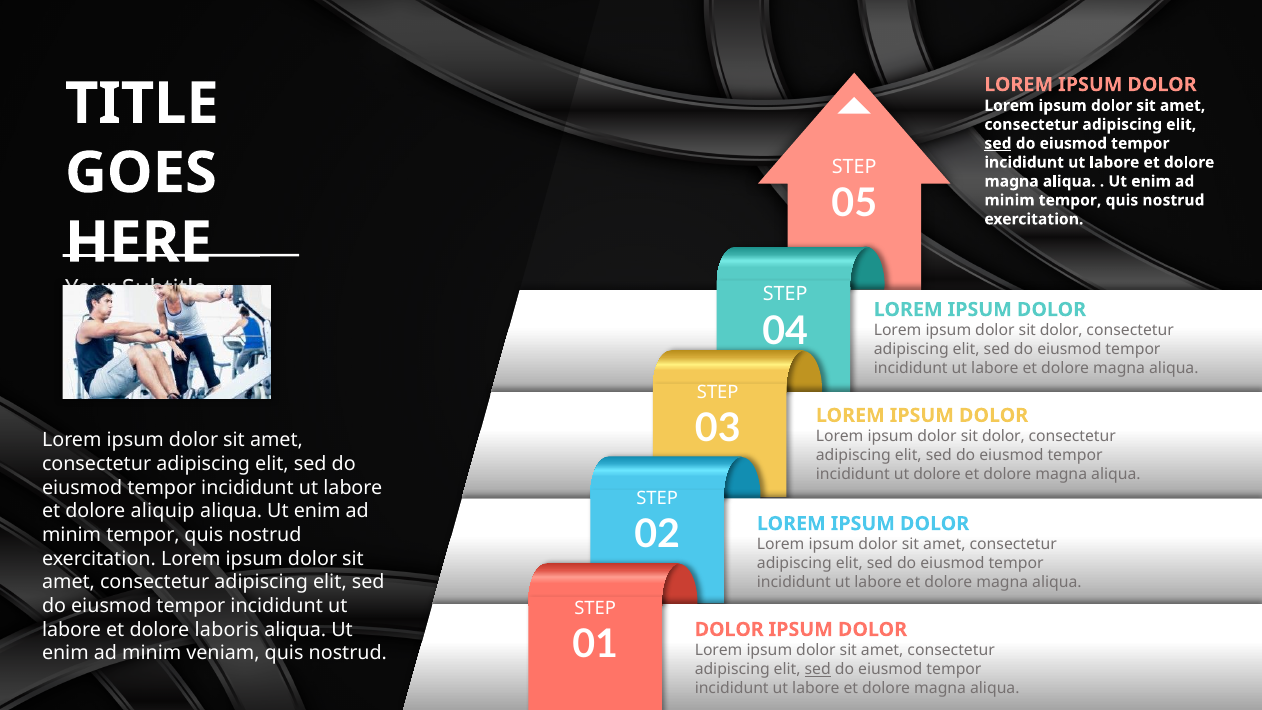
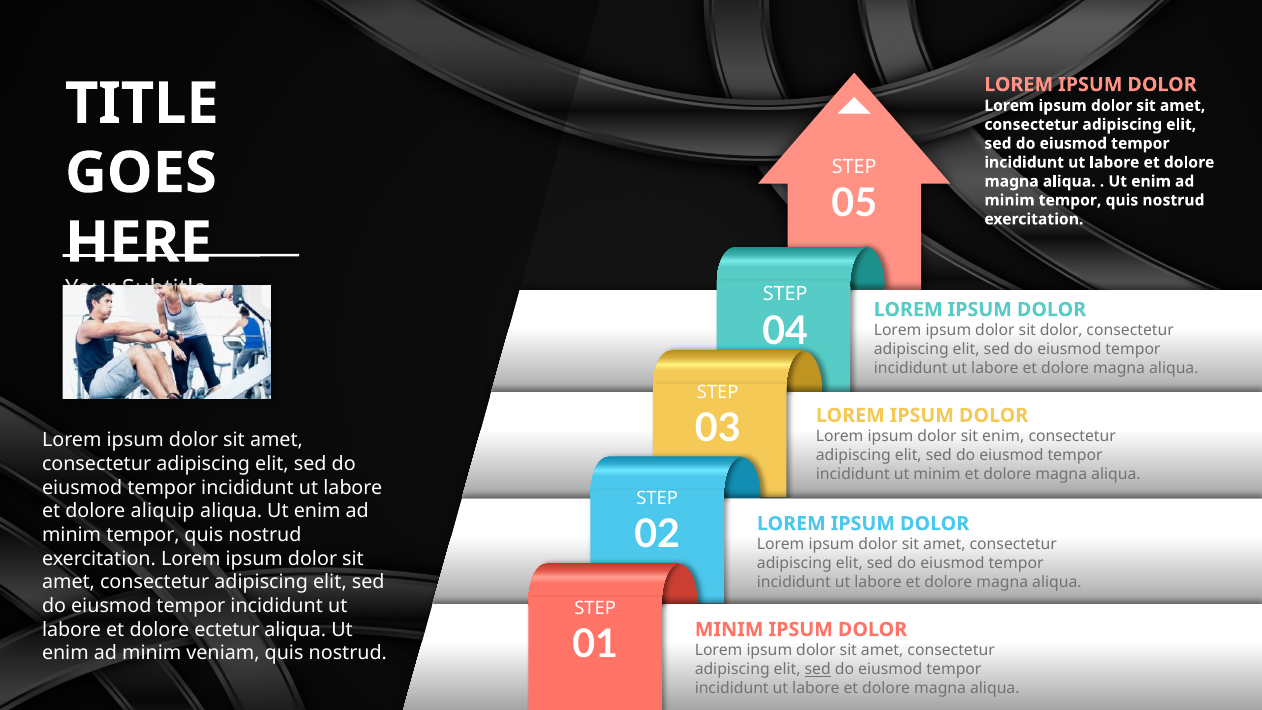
sed at (998, 143) underline: present -> none
dolor at (1003, 436): dolor -> enim
ut dolore: dolore -> minim
laboris: laboris -> ectetur
01 DOLOR: DOLOR -> MINIM
